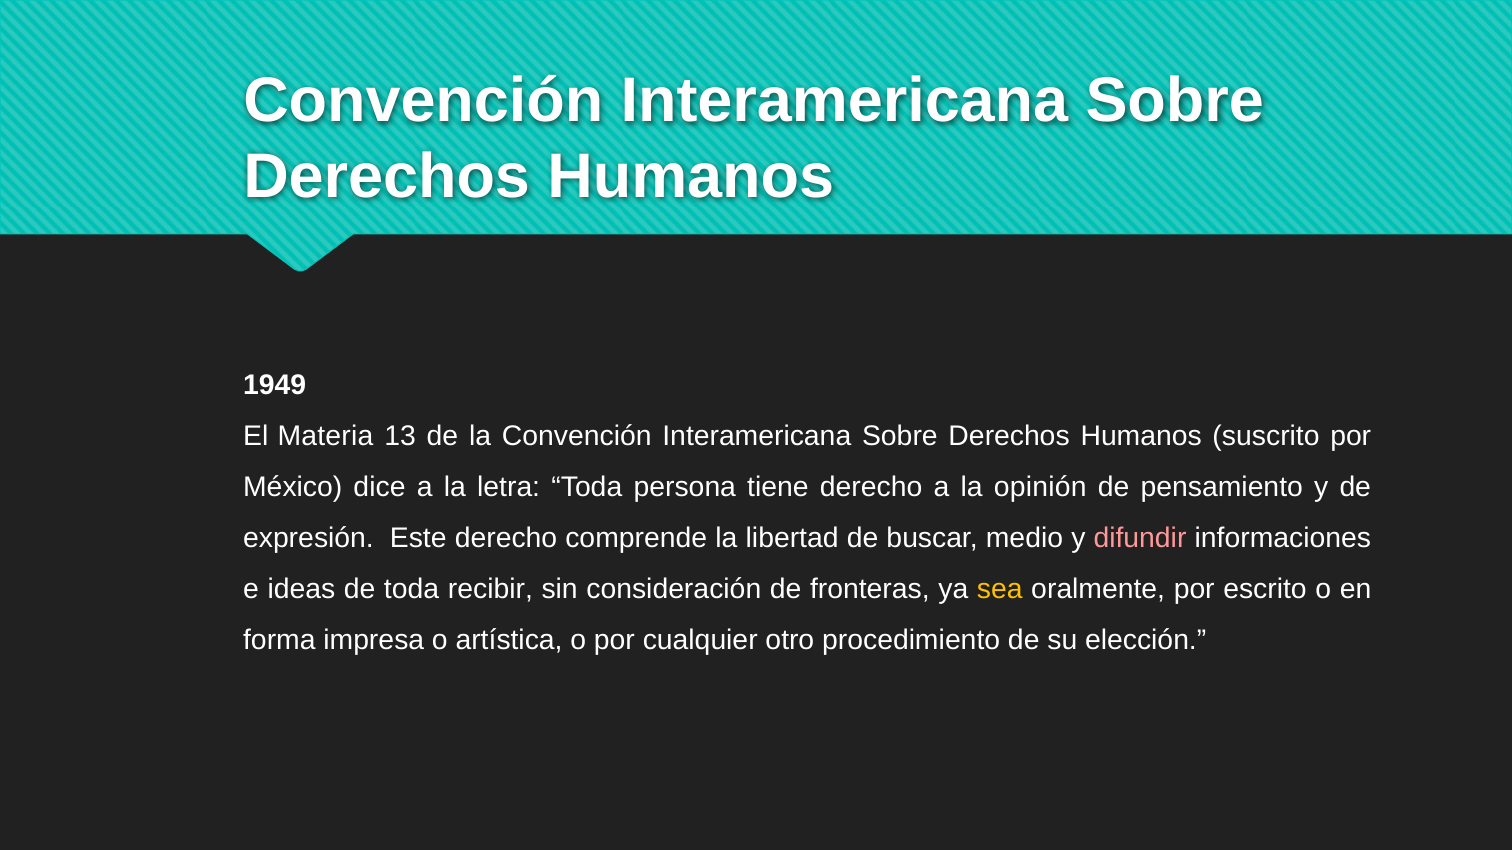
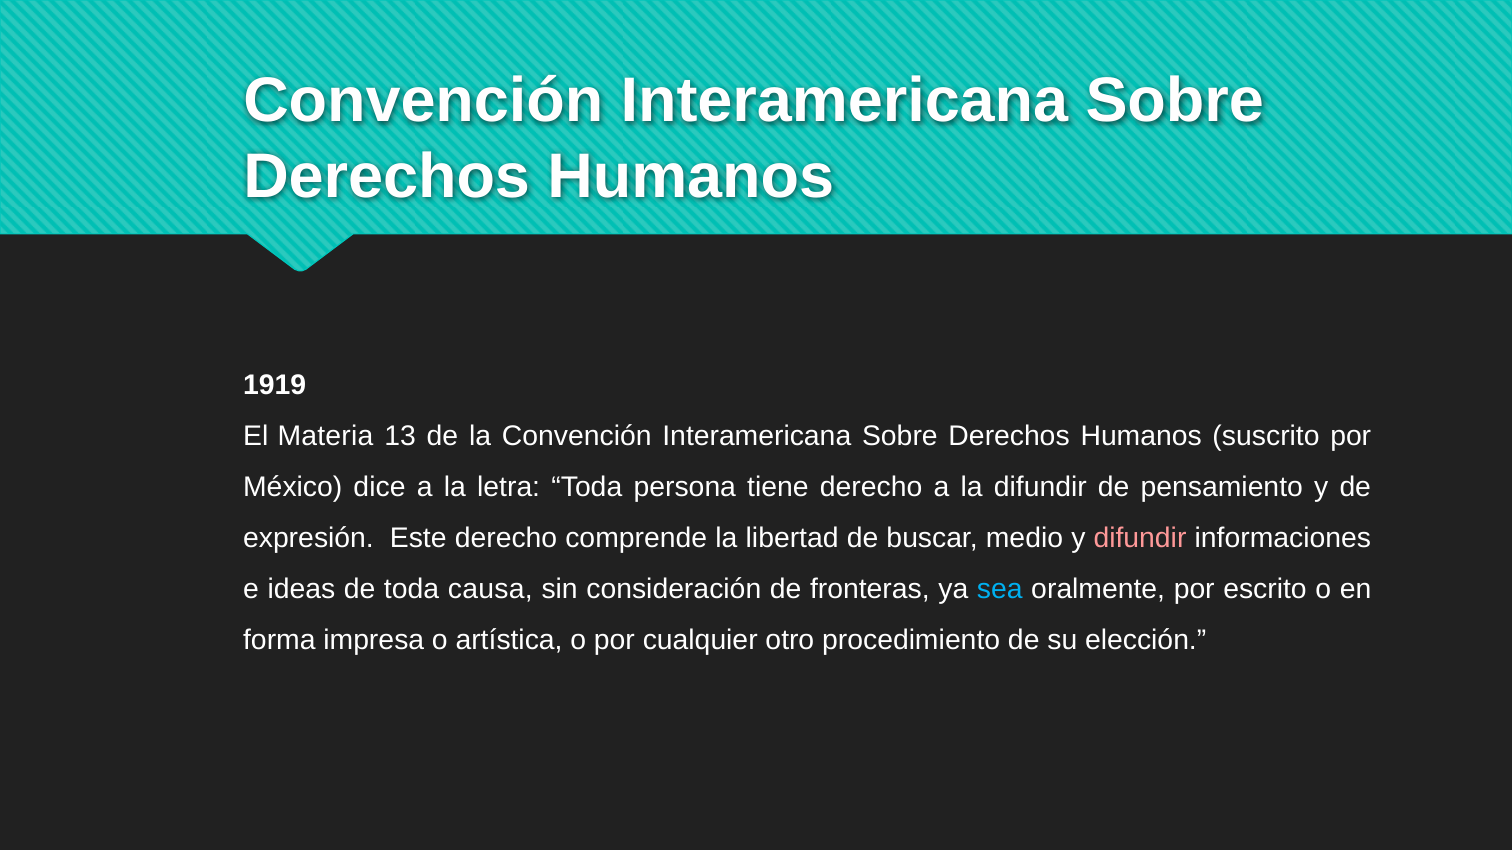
1949: 1949 -> 1919
la opinión: opinión -> difundir
recibir: recibir -> causa
sea colour: yellow -> light blue
